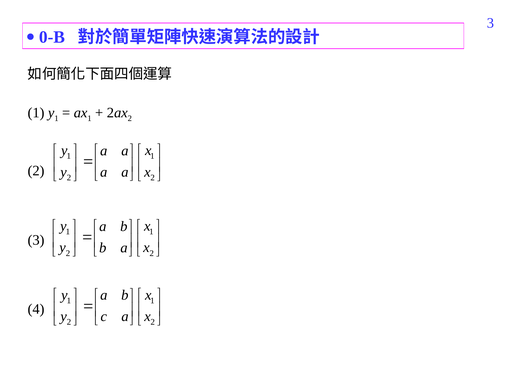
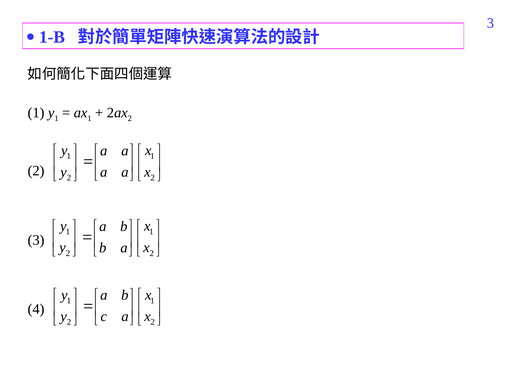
0-B: 0-B -> 1-B
